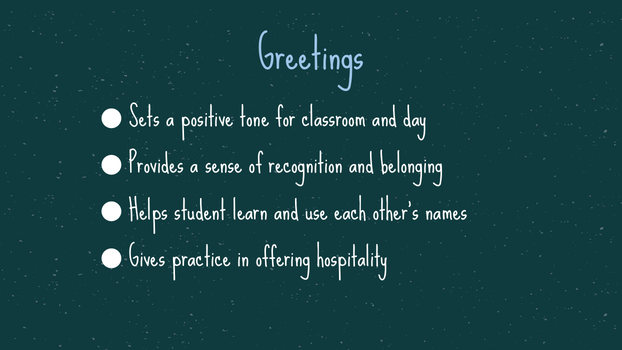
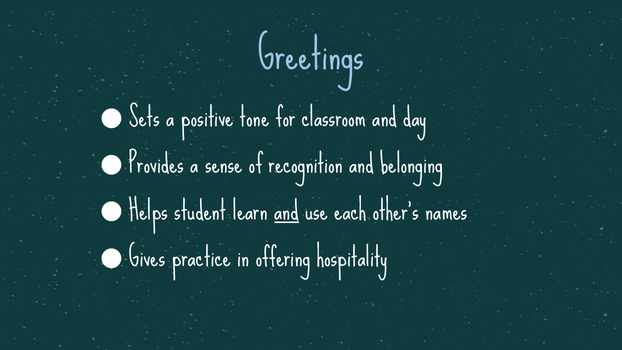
and at (287, 211) underline: none -> present
